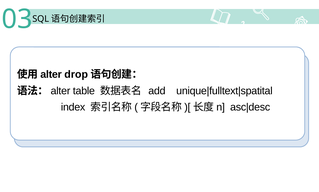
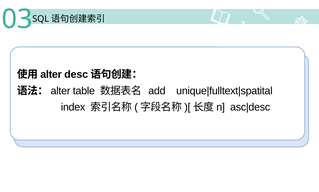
drop: drop -> desc
